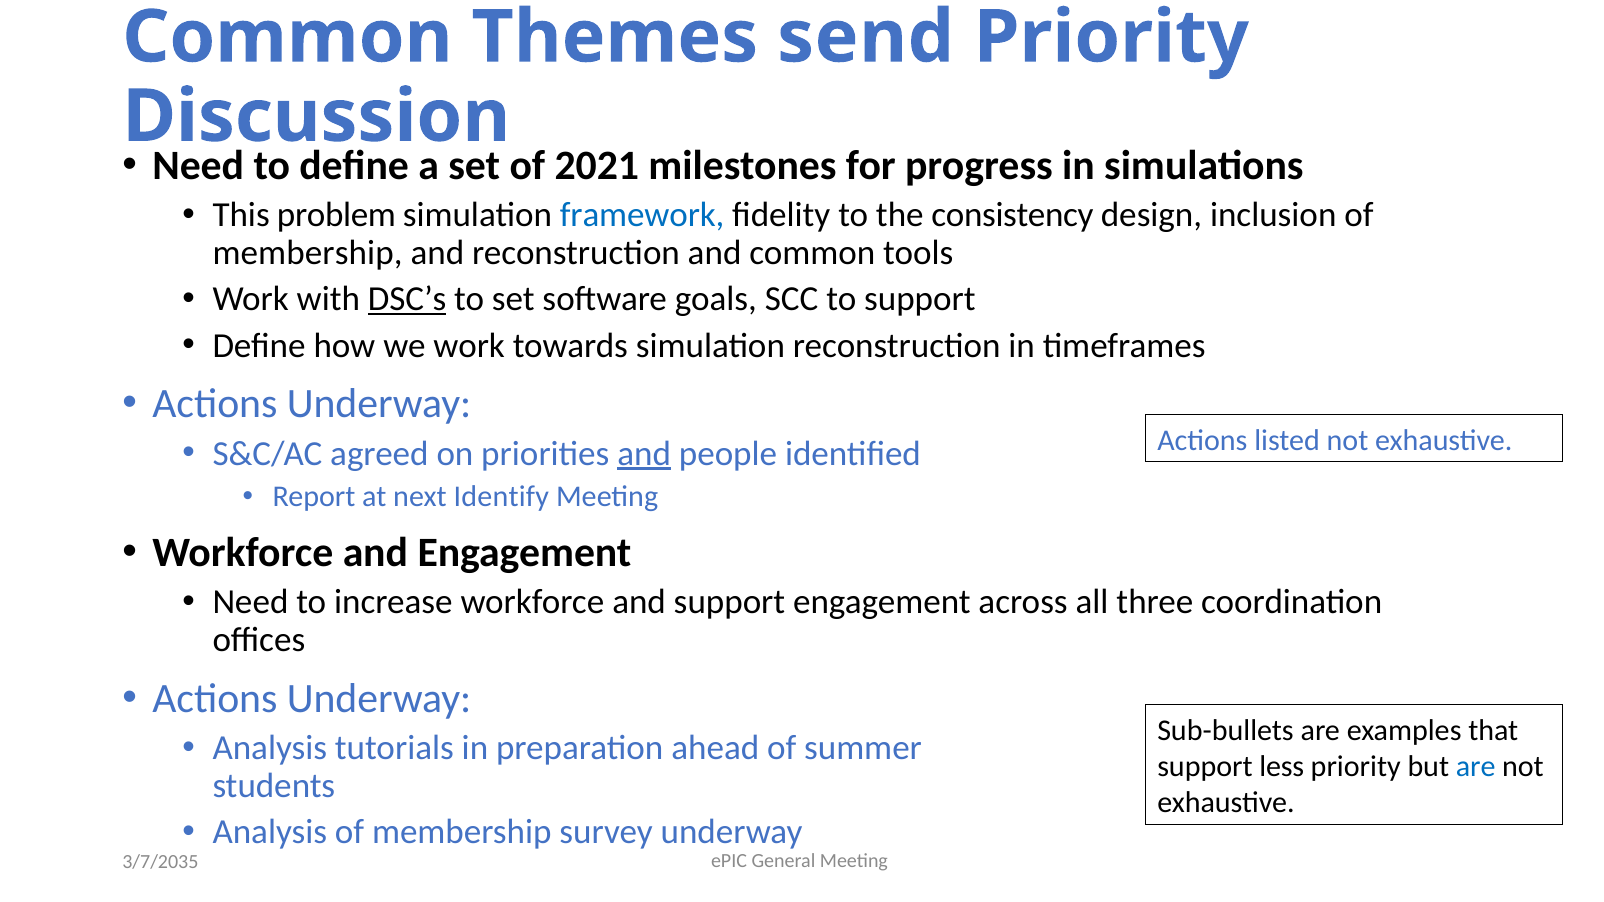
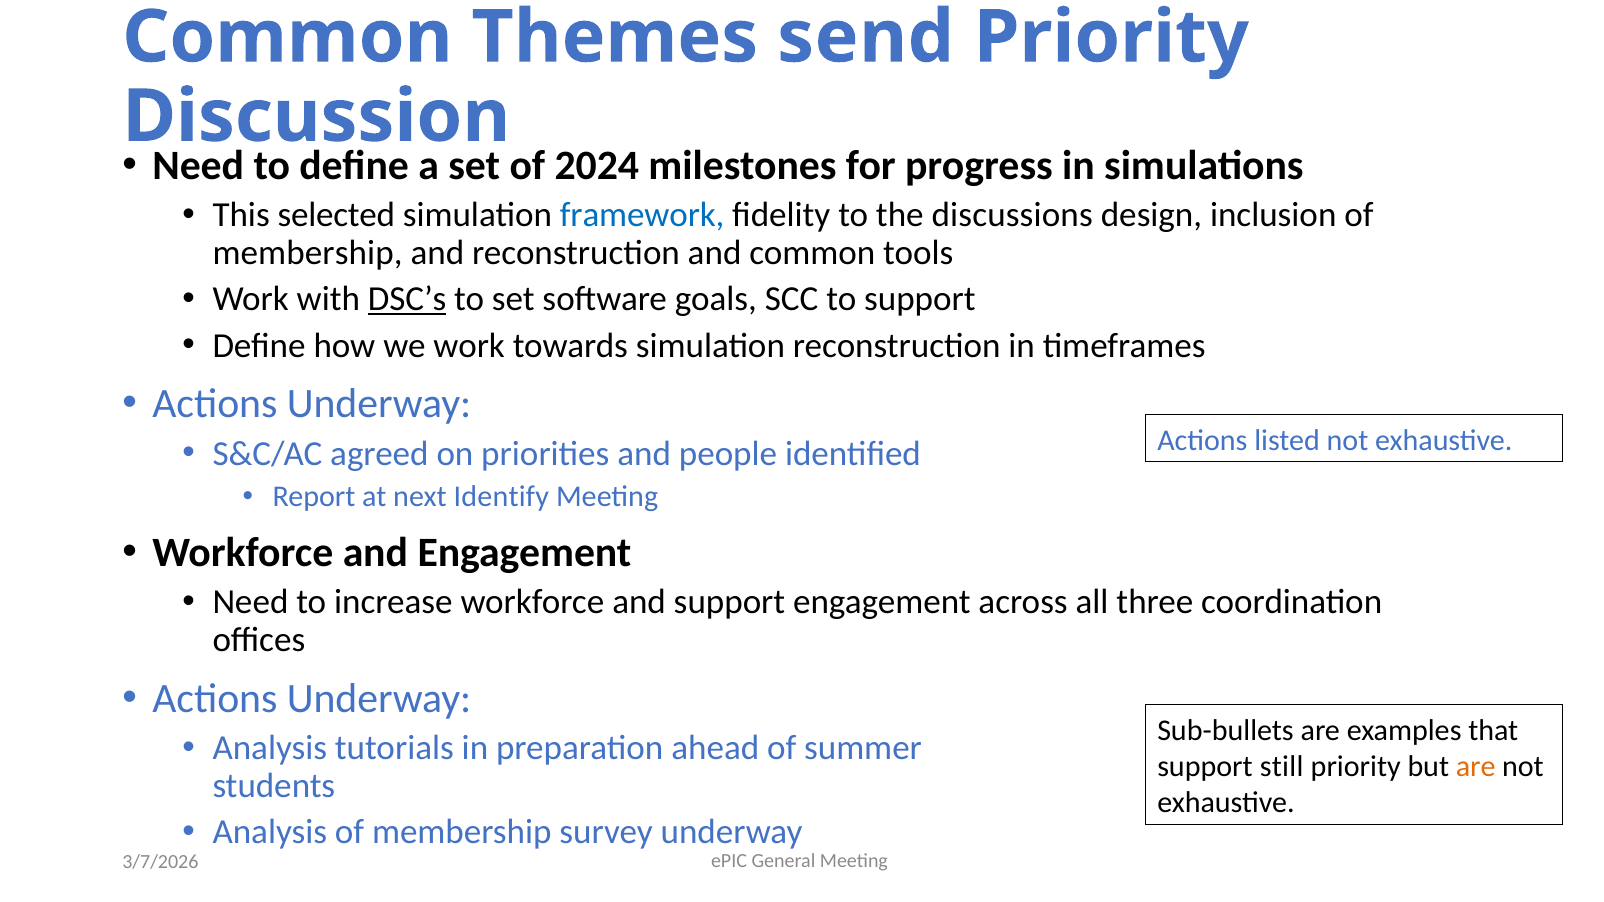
2021: 2021 -> 2024
problem: problem -> selected
consistency: consistency -> discussions
and at (644, 454) underline: present -> none
less: less -> still
are at (1476, 767) colour: blue -> orange
3/7/2035: 3/7/2035 -> 3/7/2026
